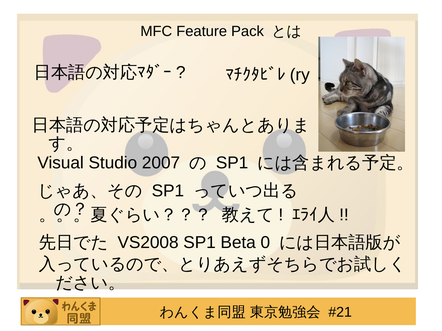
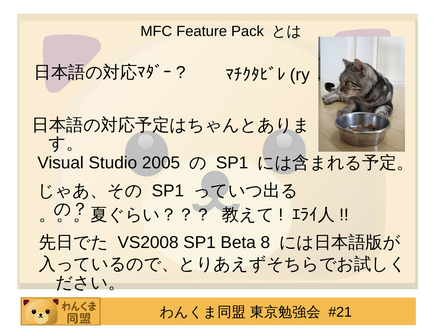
2007: 2007 -> 2005
0: 0 -> 8
